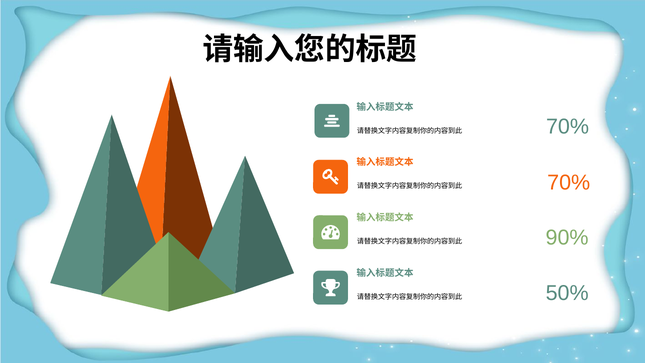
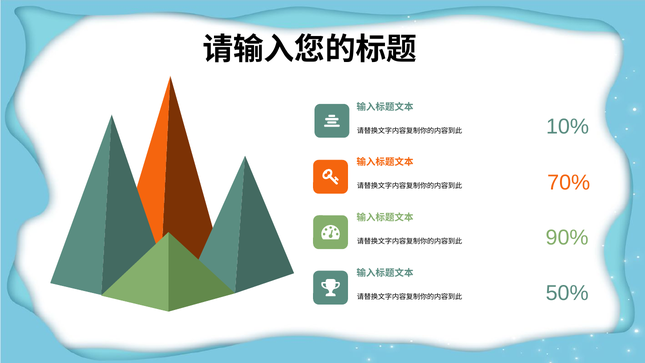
70% at (568, 126): 70% -> 10%
